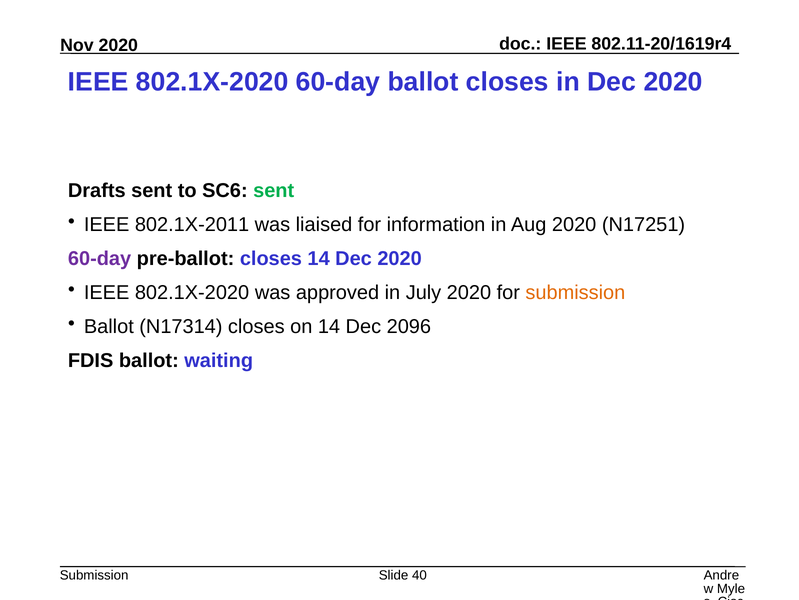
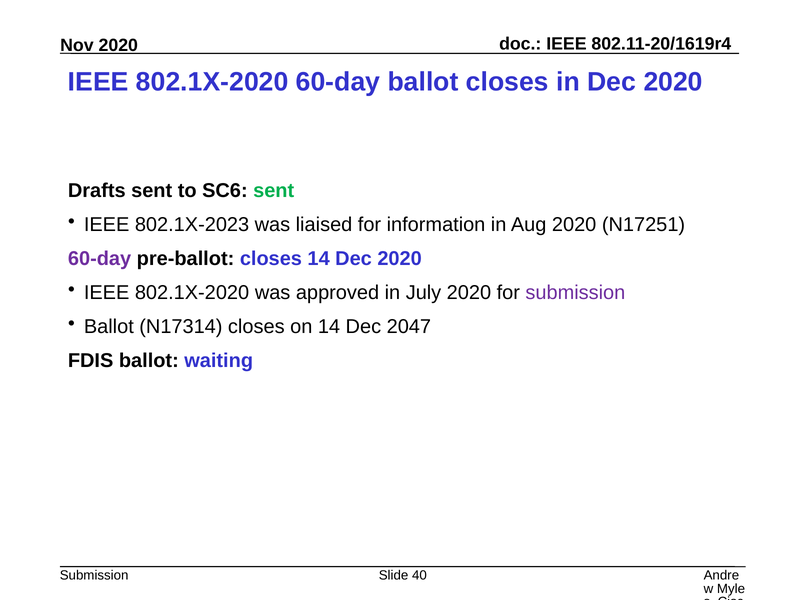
802.1X-2011: 802.1X-2011 -> 802.1X-2023
submission at (575, 292) colour: orange -> purple
2096: 2096 -> 2047
